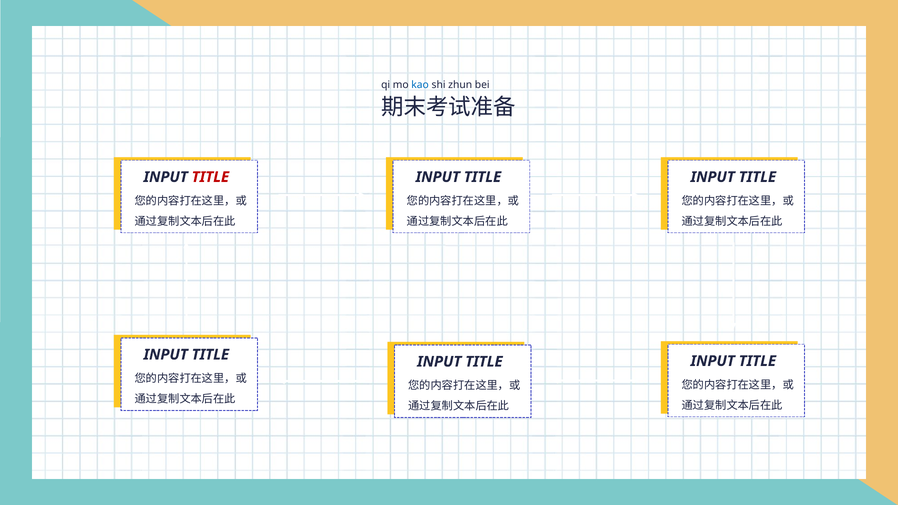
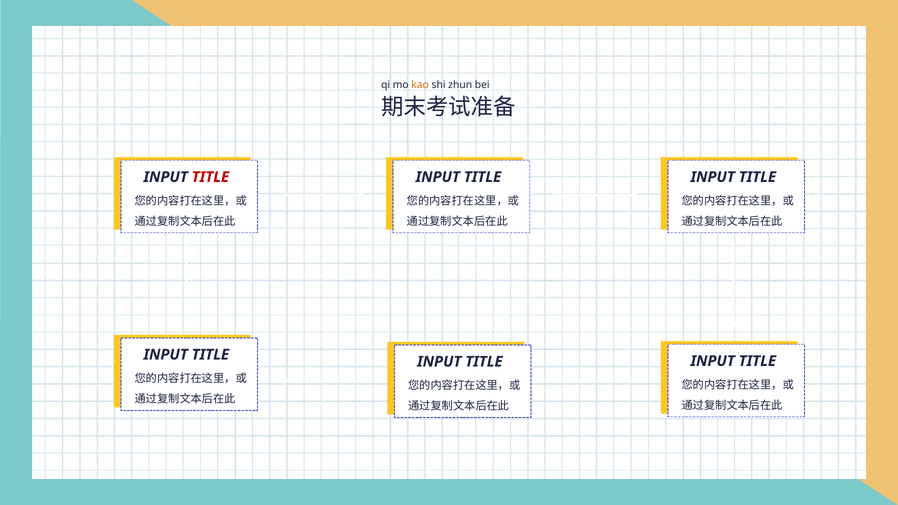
kao colour: blue -> orange
